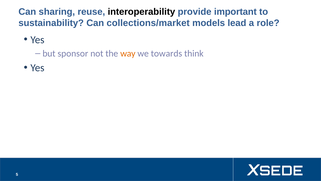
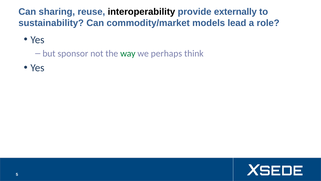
important: important -> externally
collections/market: collections/market -> commodity/market
way colour: orange -> green
towards: towards -> perhaps
